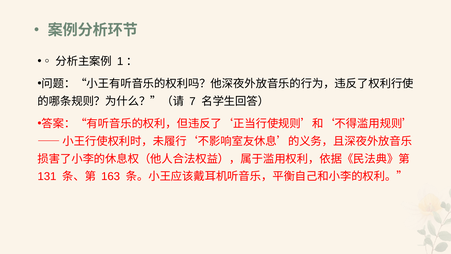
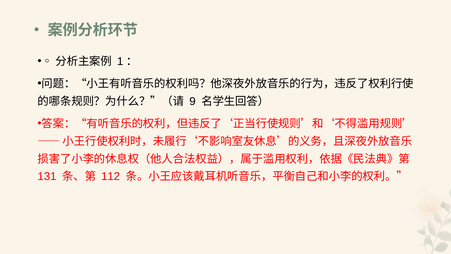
7: 7 -> 9
163: 163 -> 112
